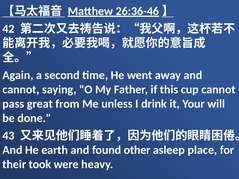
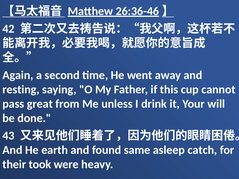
cannot at (21, 90): cannot -> resting
other: other -> same
place: place -> catch
